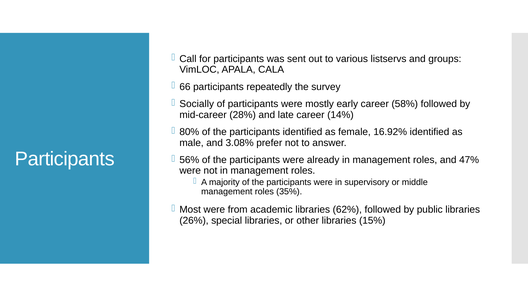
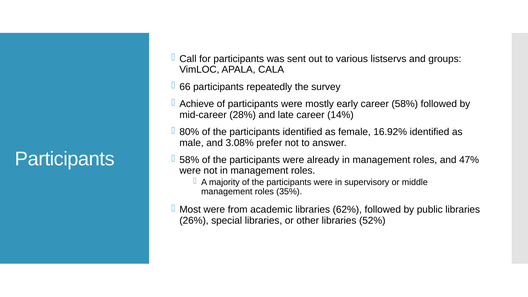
Socially: Socially -> Achieve
56% at (189, 160): 56% -> 58%
15%: 15% -> 52%
